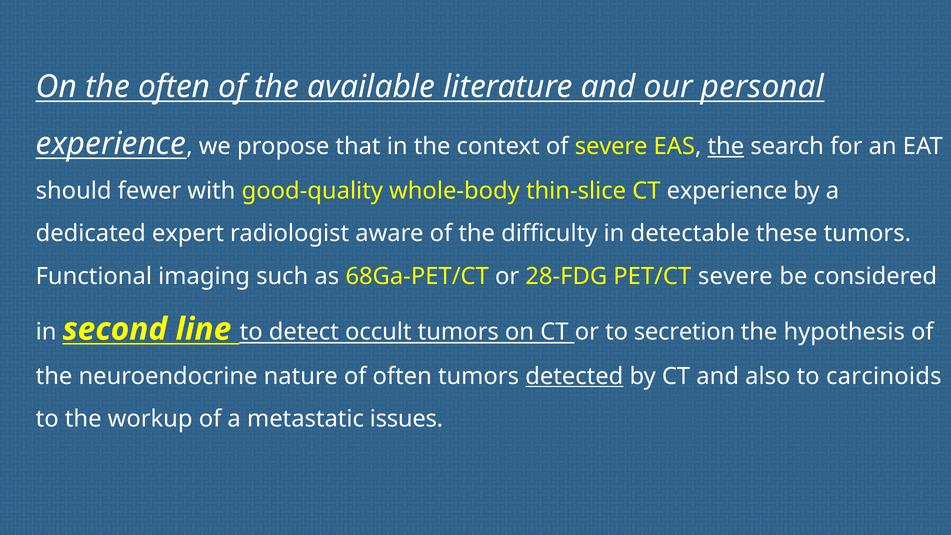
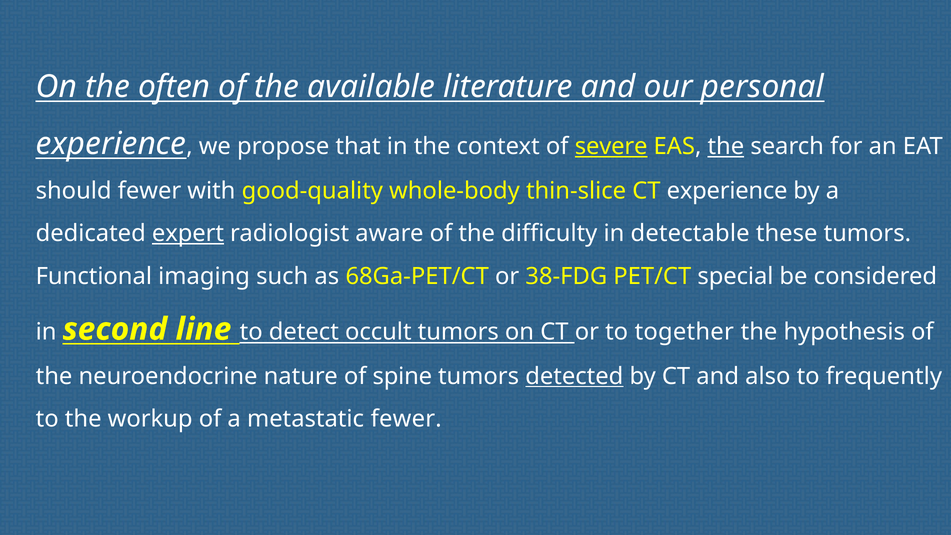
severe at (611, 146) underline: none -> present
expert underline: none -> present
28-FDG: 28-FDG -> 38-FDG
PET/CT severe: severe -> special
secretion: secretion -> together
of often: often -> spine
carcinoids: carcinoids -> frequently
metastatic issues: issues -> fewer
